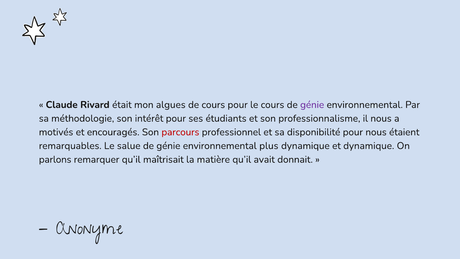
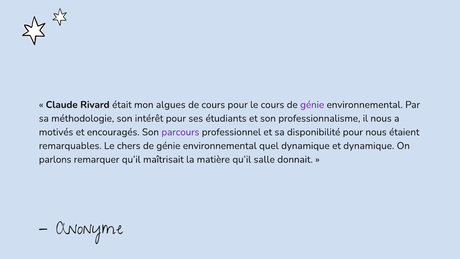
parcours colour: red -> purple
salue: salue -> chers
plus: plus -> quel
avait: avait -> salle
